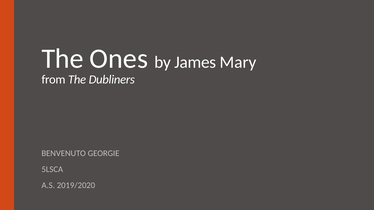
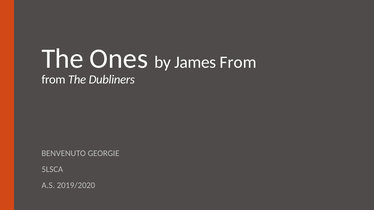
James Mary: Mary -> From
